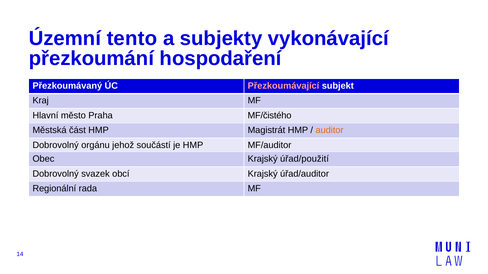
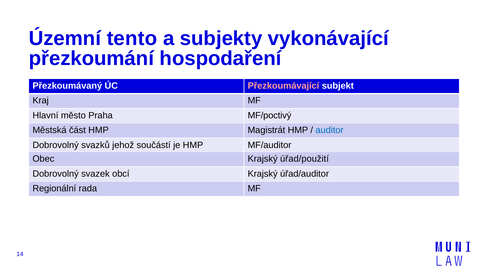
MF/čistého: MF/čistého -> MF/poctivý
auditor colour: orange -> blue
orgánu: orgánu -> svazků
